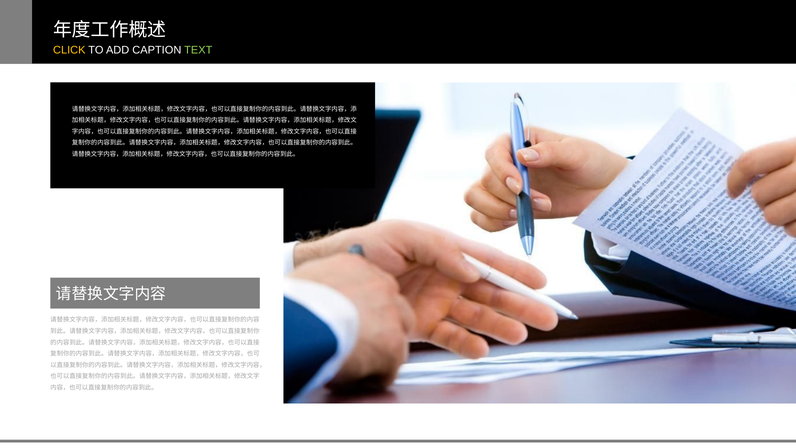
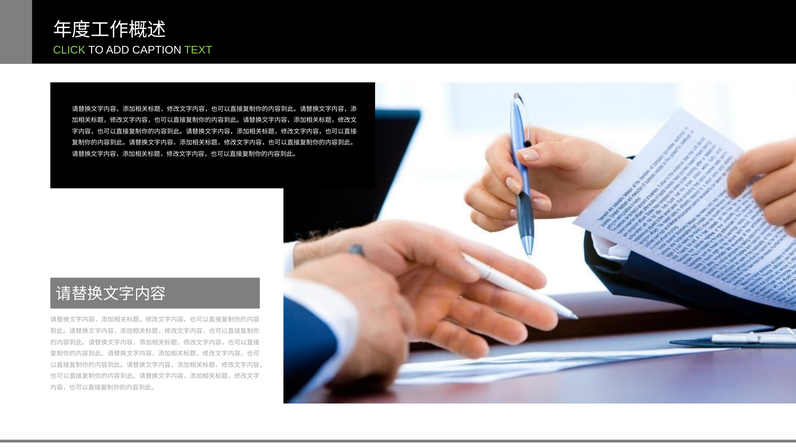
CLICK colour: yellow -> light green
